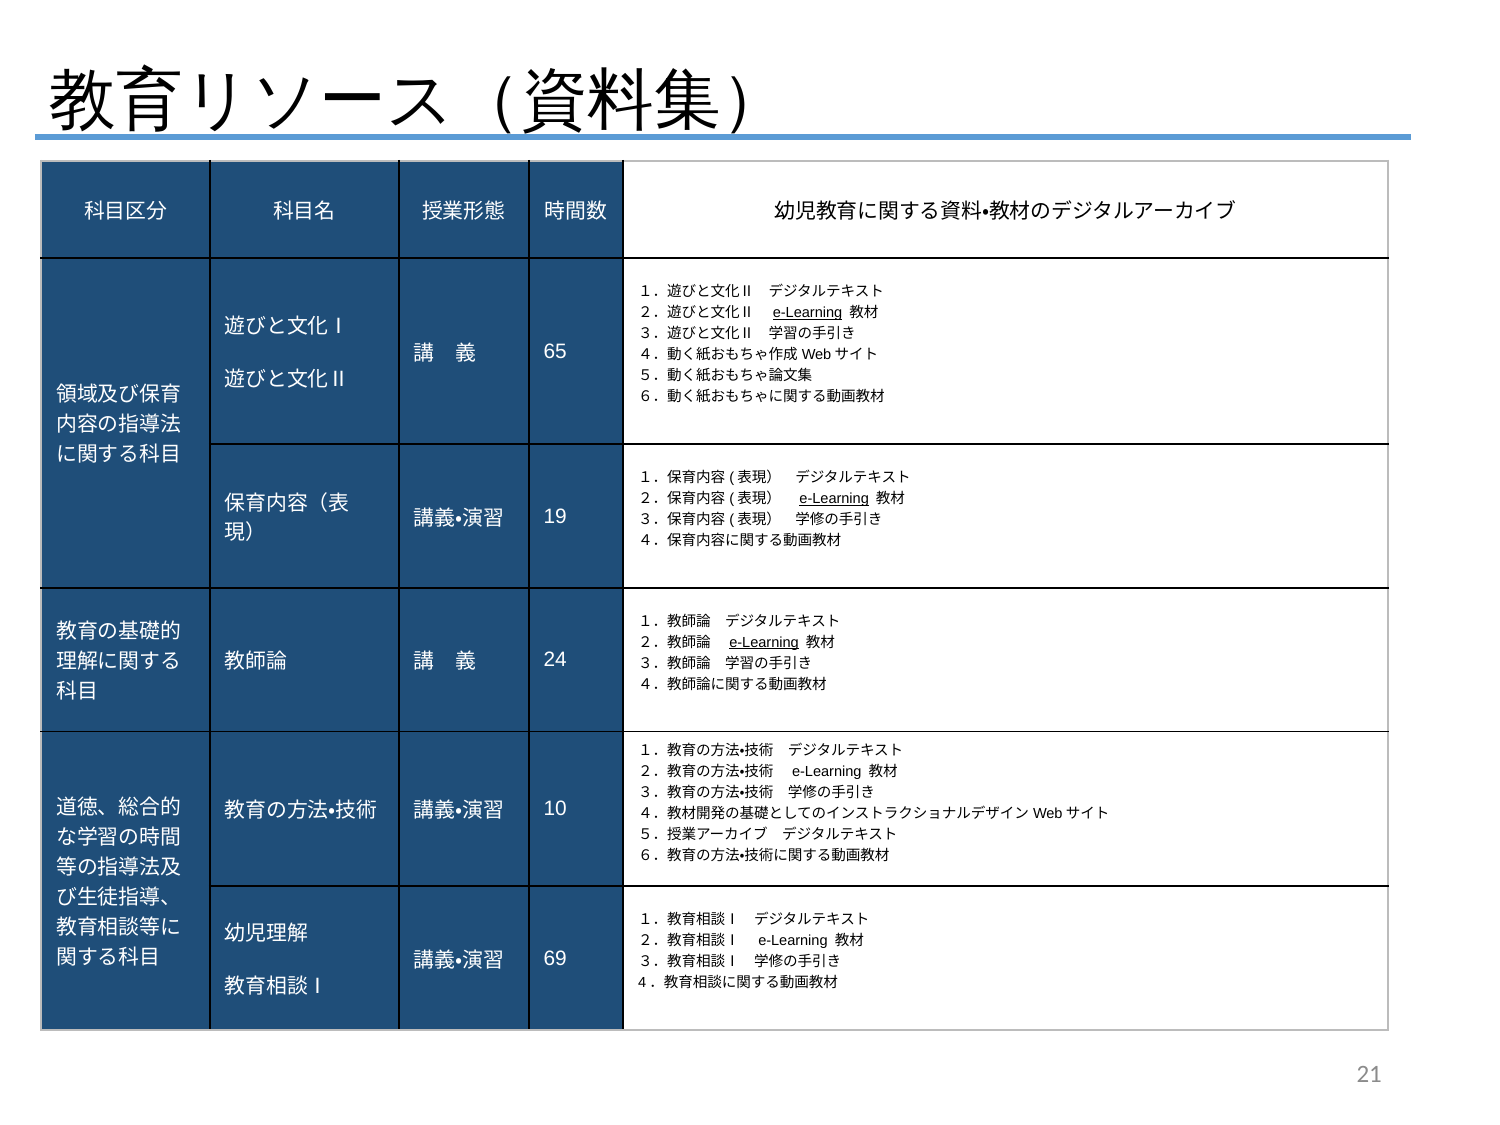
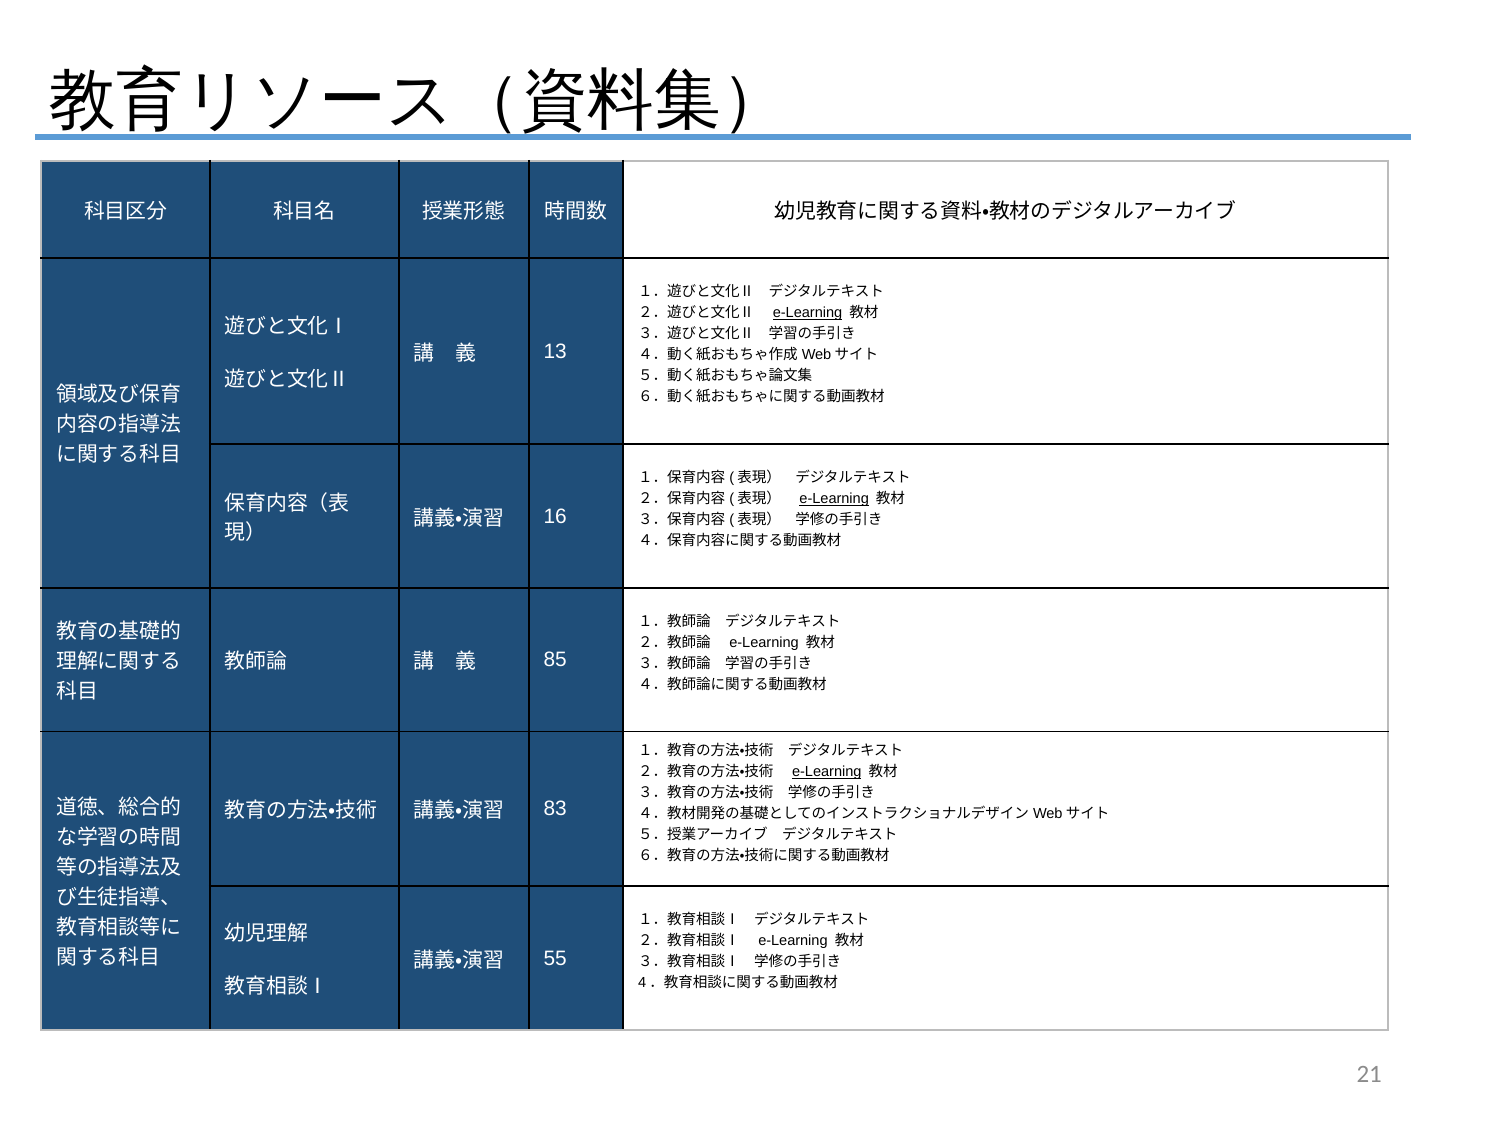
65: 65 -> 13
19: 19 -> 16
e-Learning at (764, 642) underline: present -> none
24: 24 -> 85
e-Learning at (827, 772) underline: none -> present
10: 10 -> 83
69: 69 -> 55
